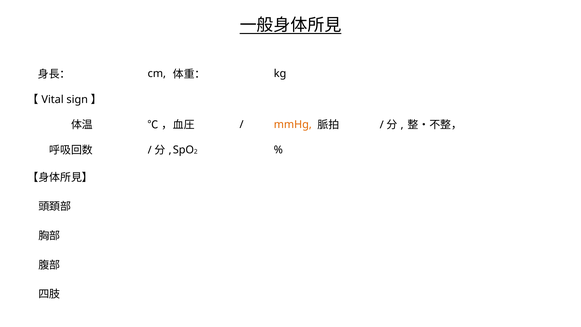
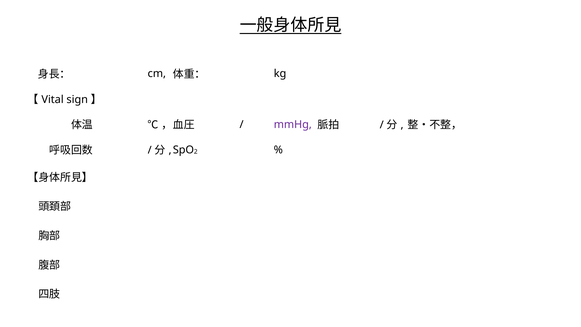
mmHg colour: orange -> purple
